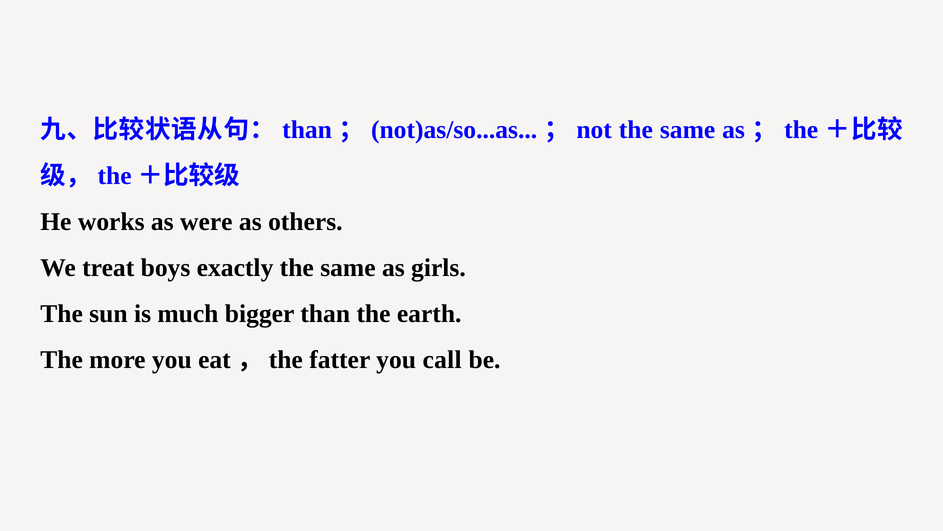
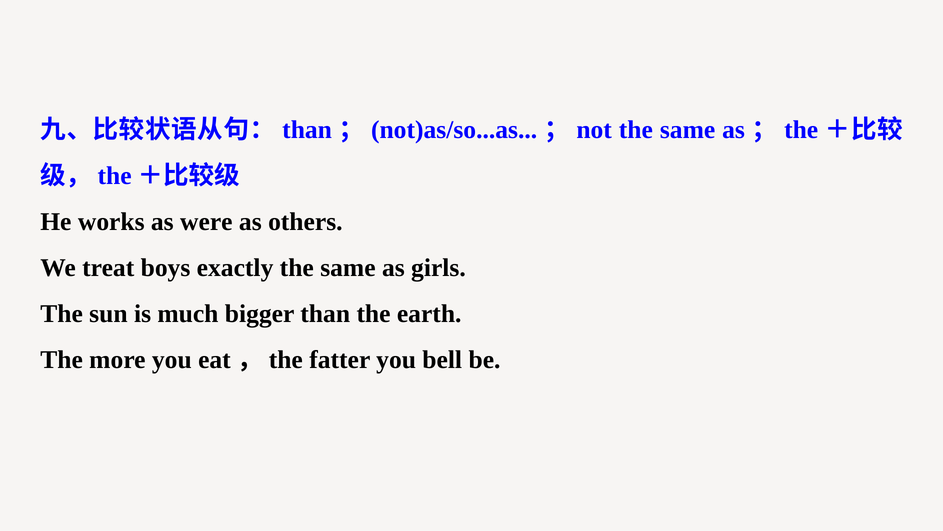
call: call -> bell
